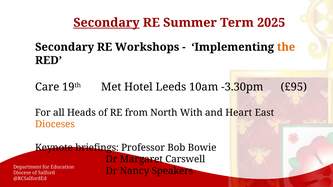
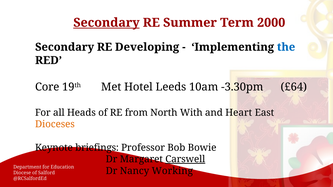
2025: 2025 -> 2000
Workshops: Workshops -> Developing
the colour: orange -> blue
Care: Care -> Core
£95: £95 -> £64
Carswell underline: none -> present
Speakers: Speakers -> Working
